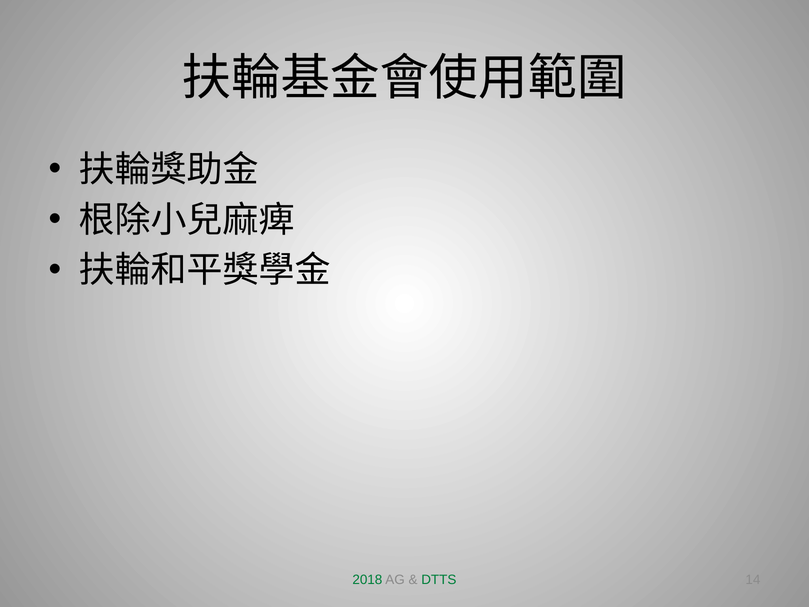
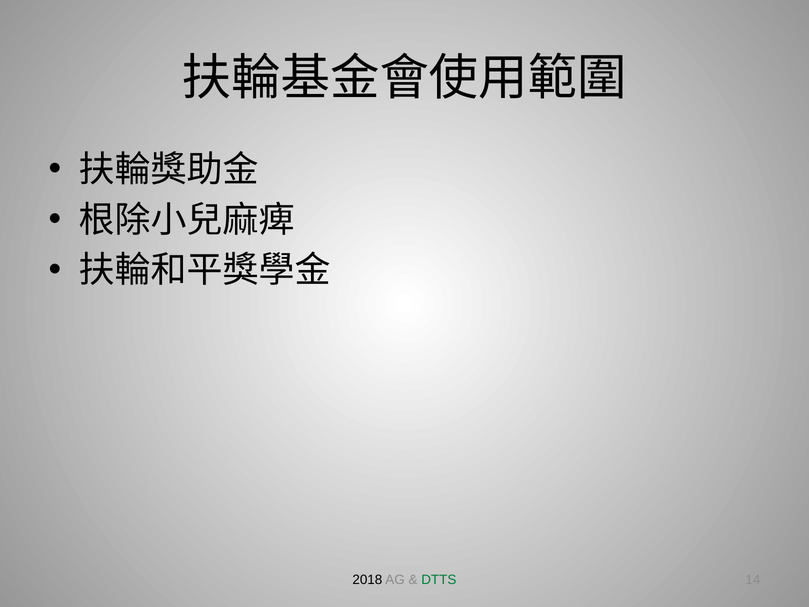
2018 colour: green -> black
